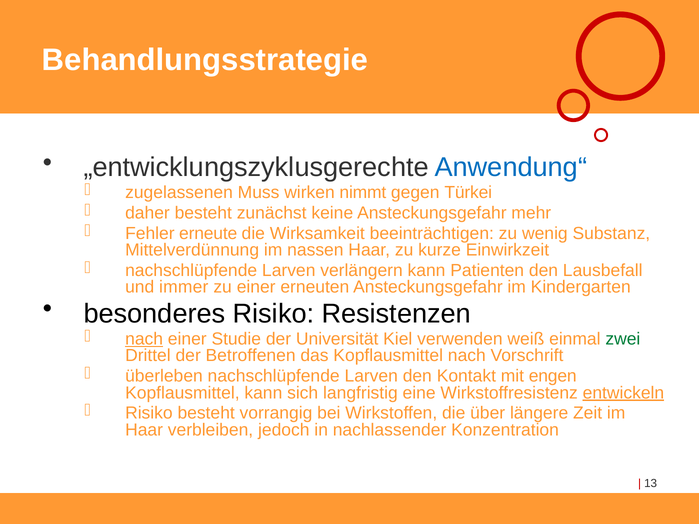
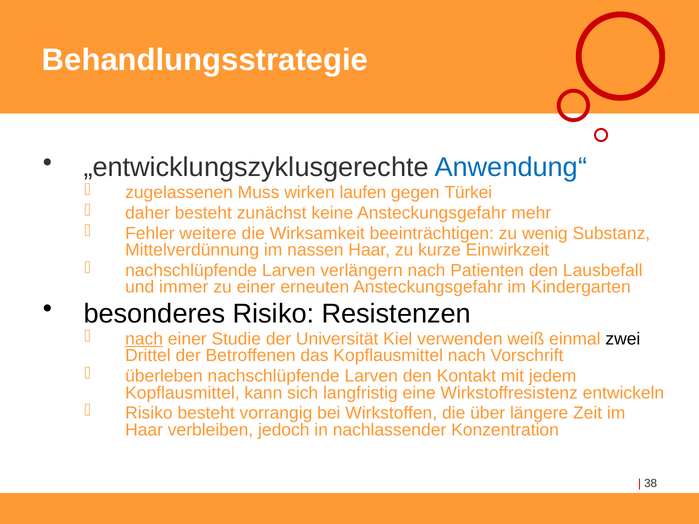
nimmt: nimmt -> laufen
erneute: erneute -> weitere
verlängern kann: kann -> nach
zwei colour: green -> black
engen: engen -> jedem
entwickeln underline: present -> none
13: 13 -> 38
